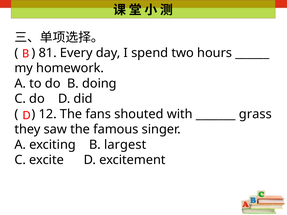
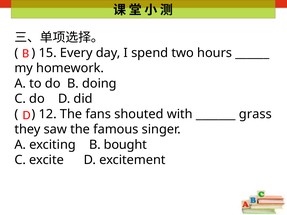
81: 81 -> 15
largest: largest -> bought
